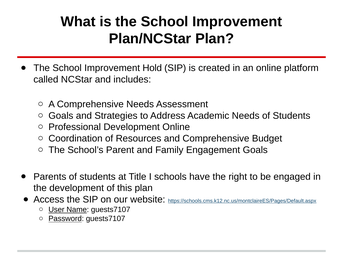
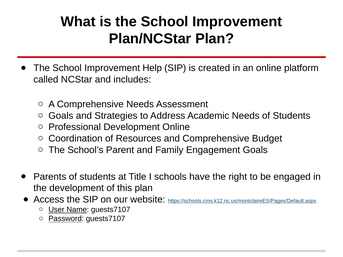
Hold: Hold -> Help
